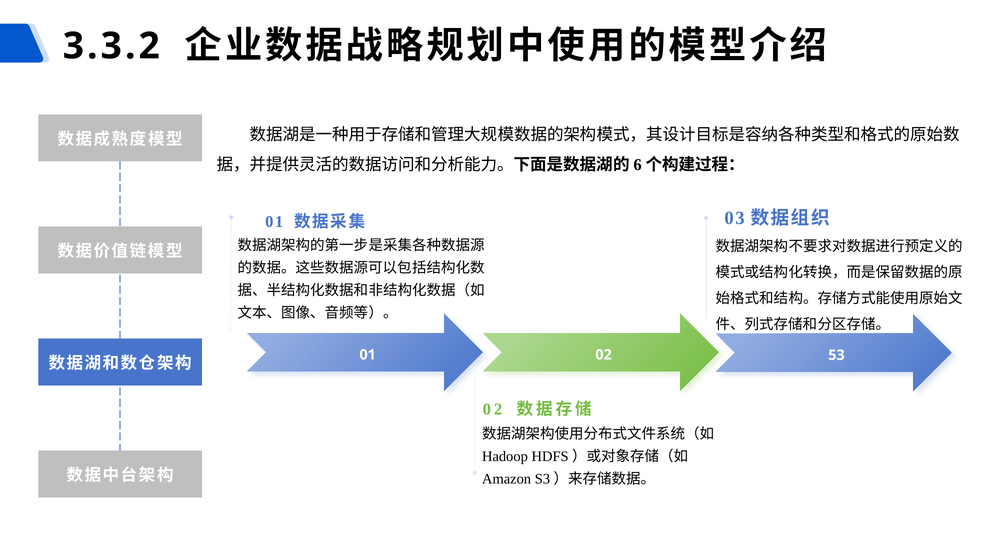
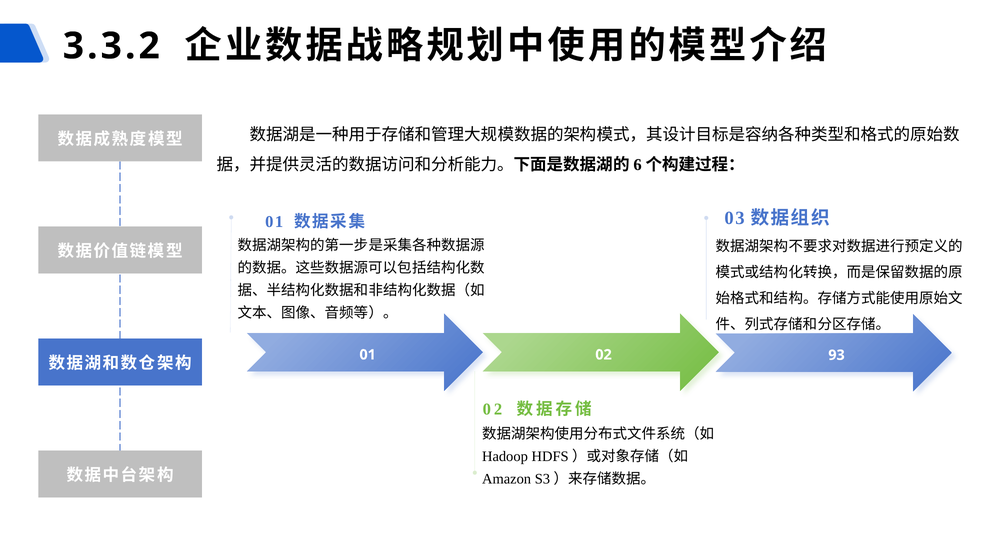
53: 53 -> 93
